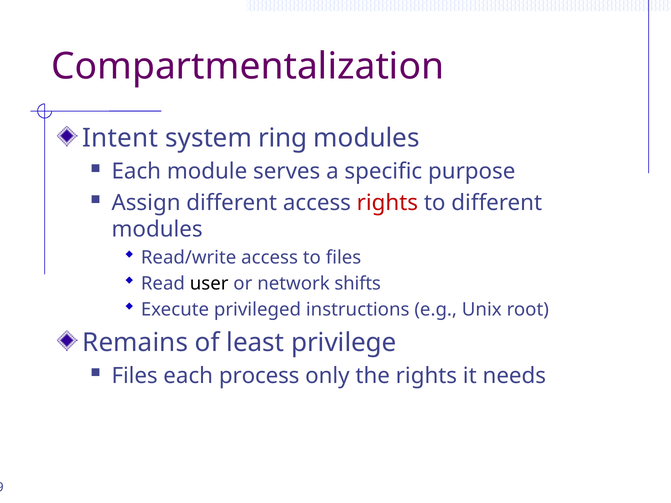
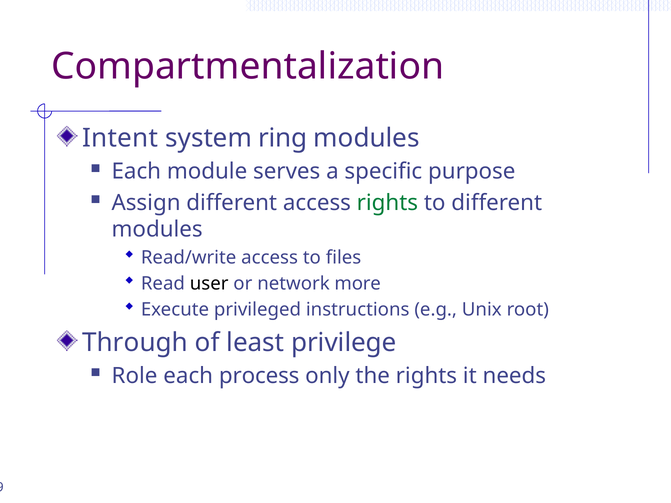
rights at (387, 203) colour: red -> green
shifts: shifts -> more
Remains: Remains -> Through
Files at (135, 376): Files -> Role
